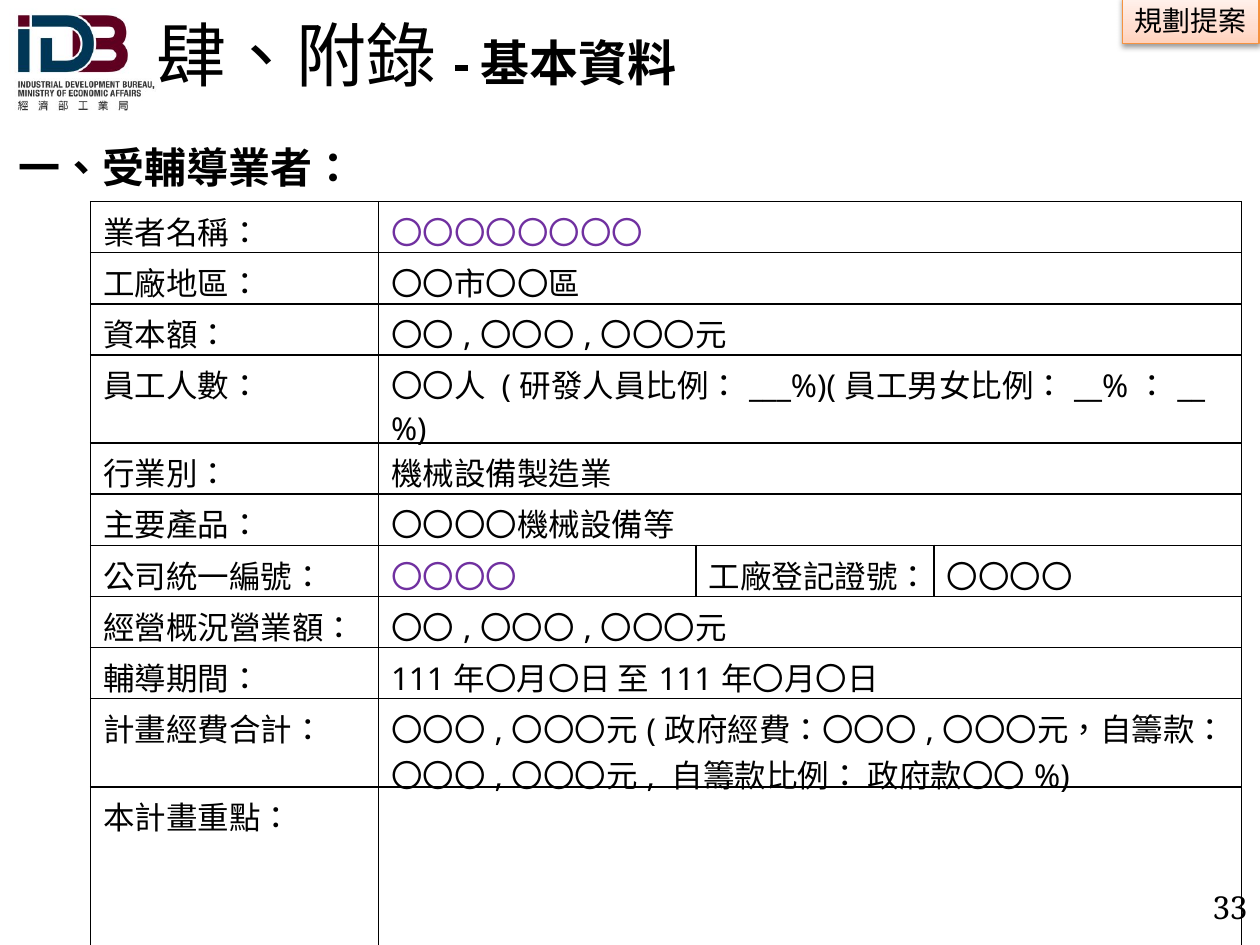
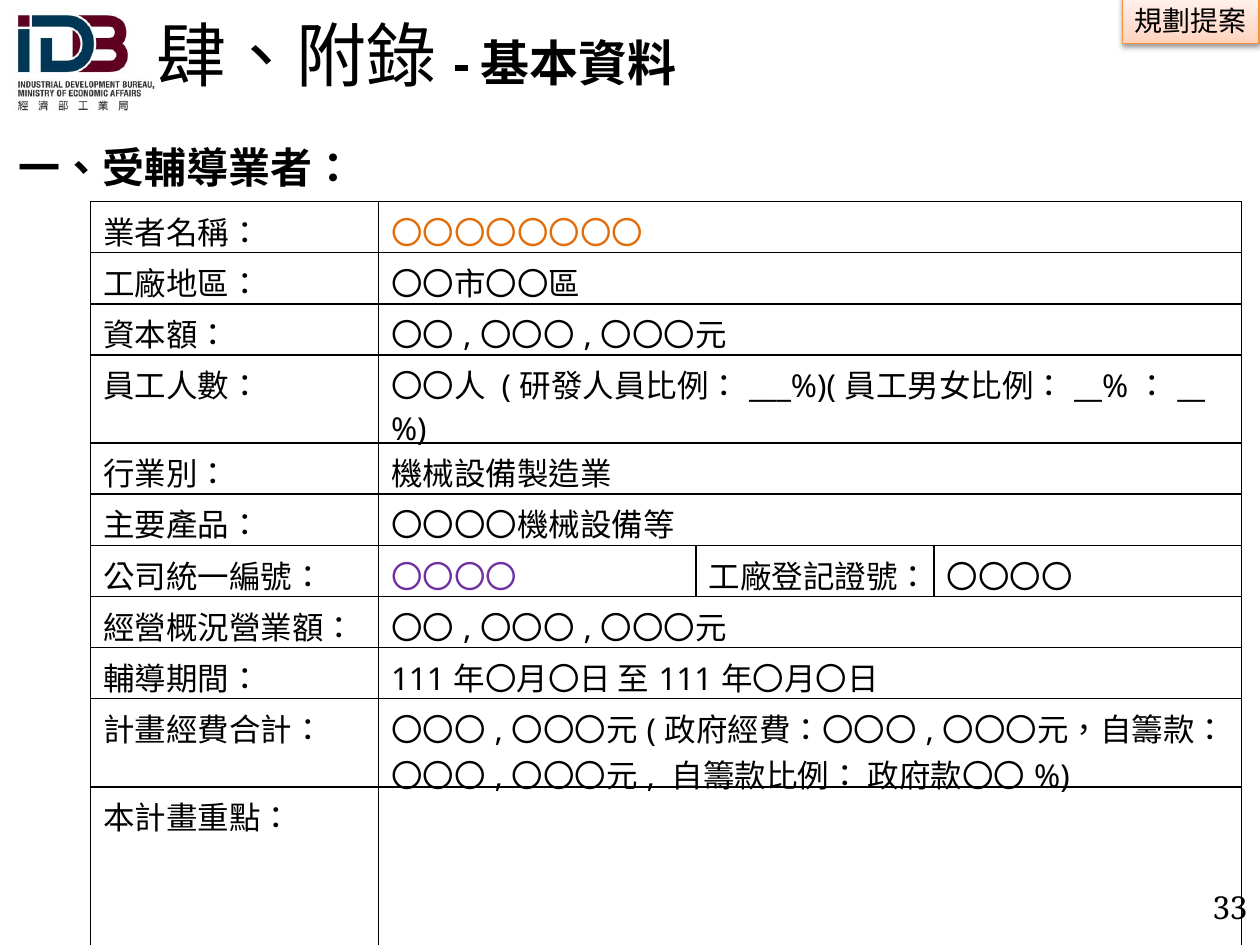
〇〇〇〇〇〇〇〇 colour: purple -> orange
